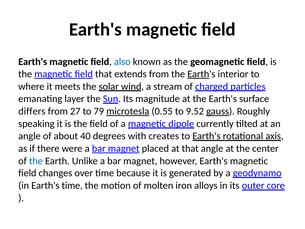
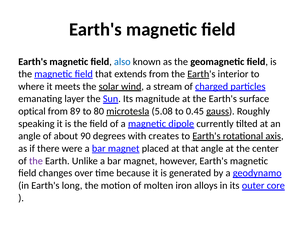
differs: differs -> optical
27: 27 -> 89
79: 79 -> 80
0.55: 0.55 -> 5.08
9.52: 9.52 -> 0.45
40: 40 -> 90
the at (36, 161) colour: blue -> purple
Earth's time: time -> long
